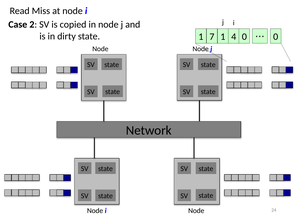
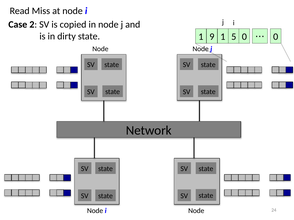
7: 7 -> 9
4: 4 -> 5
